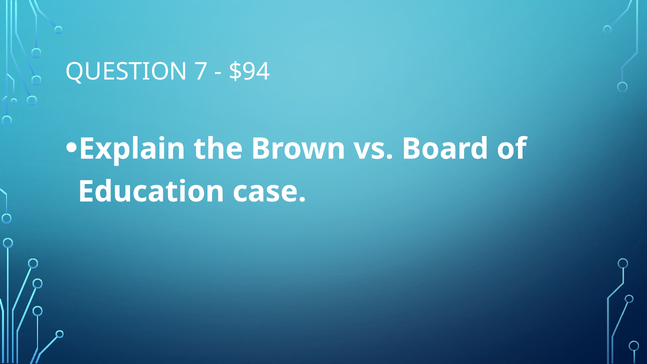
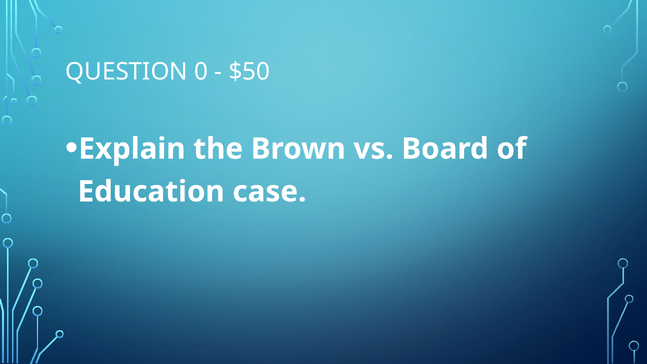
7: 7 -> 0
$94: $94 -> $50
